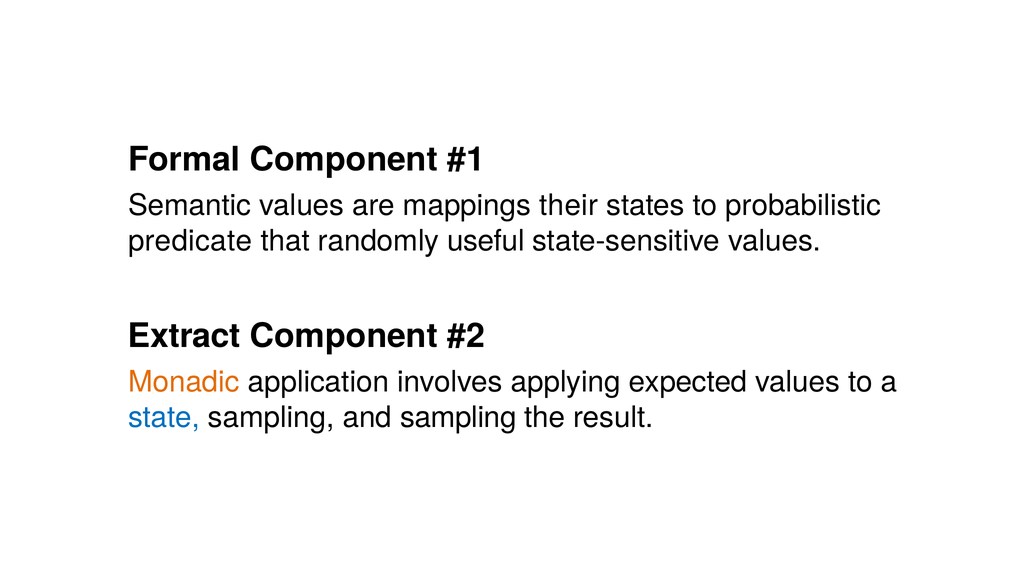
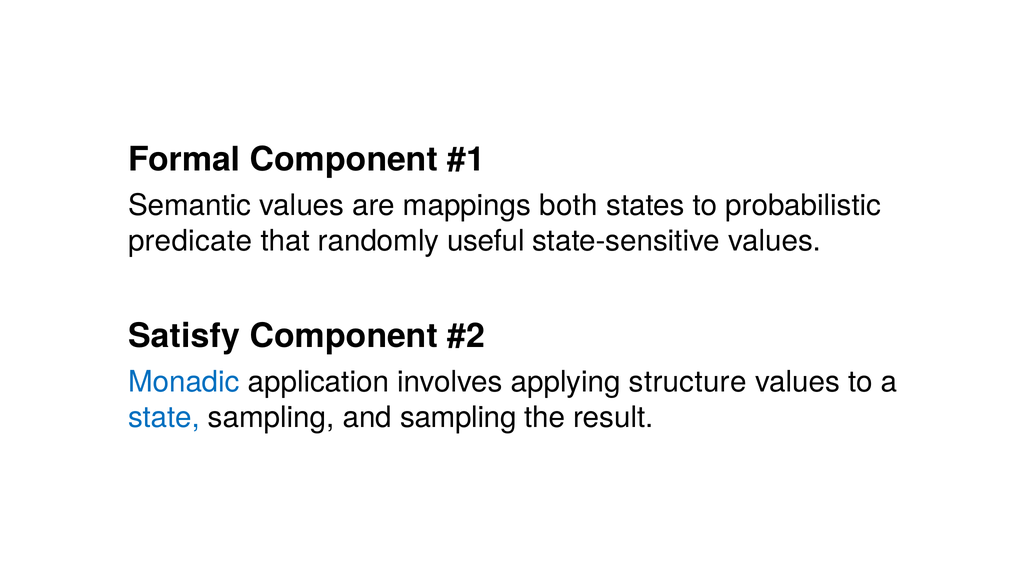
their: their -> both
Extract: Extract -> Satisfy
Monadic colour: orange -> blue
expected: expected -> structure
